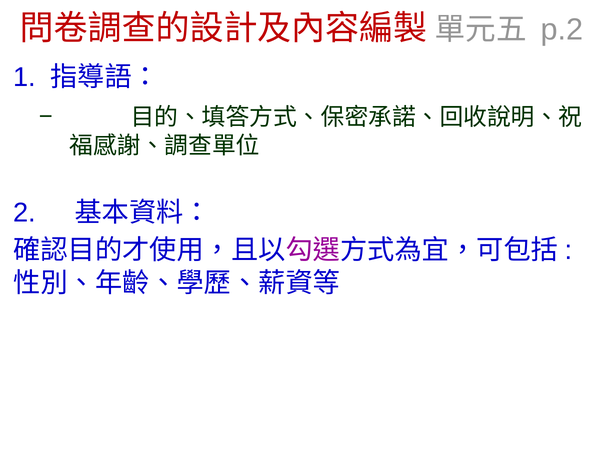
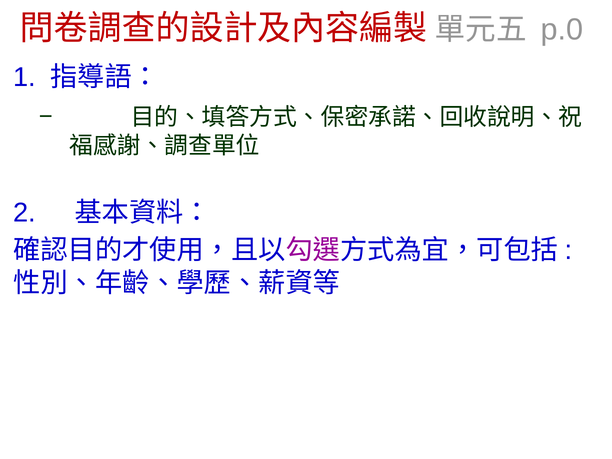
p.2: p.2 -> p.0
